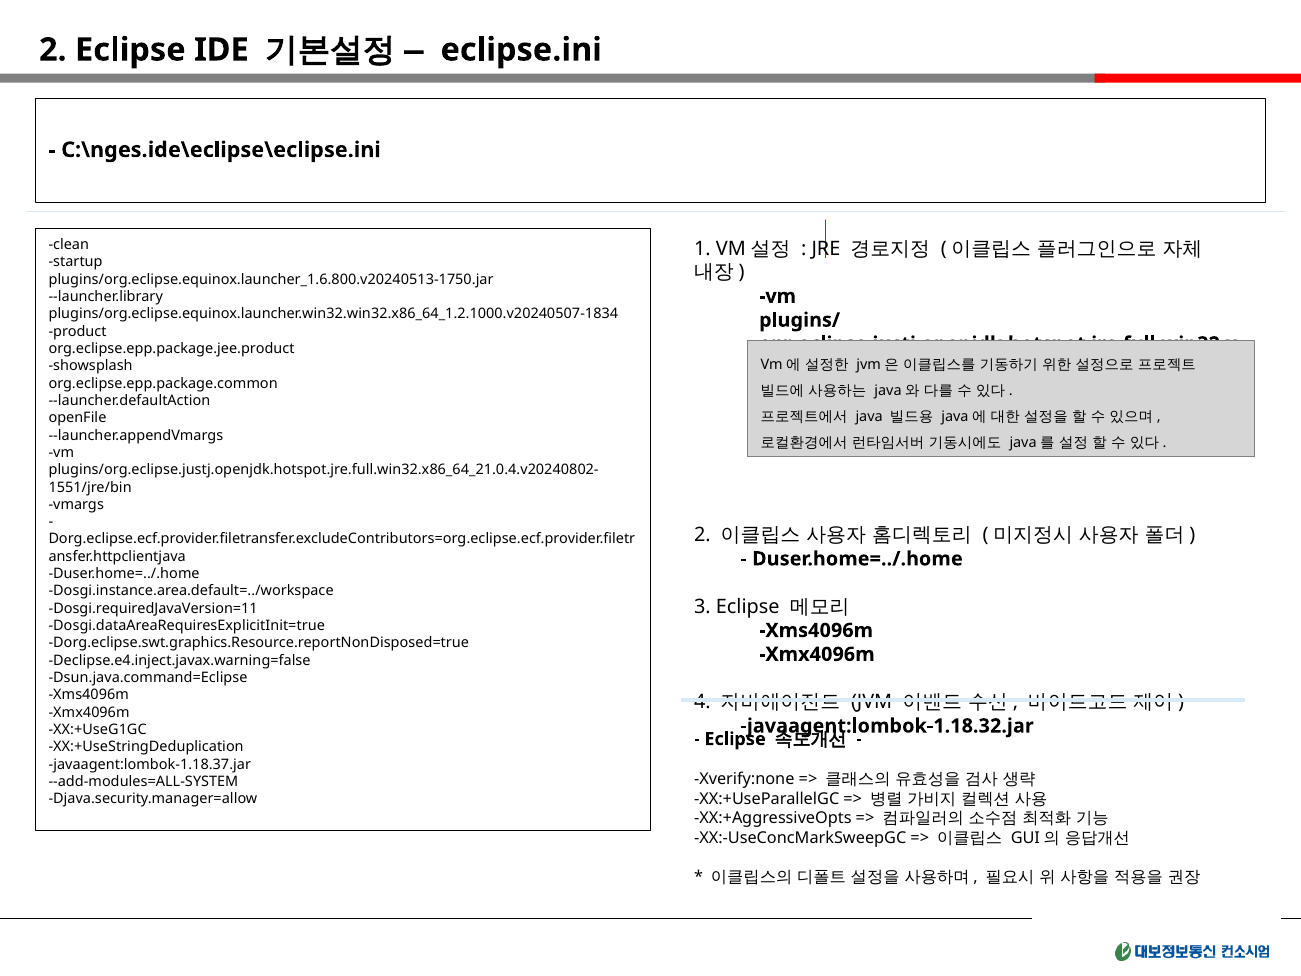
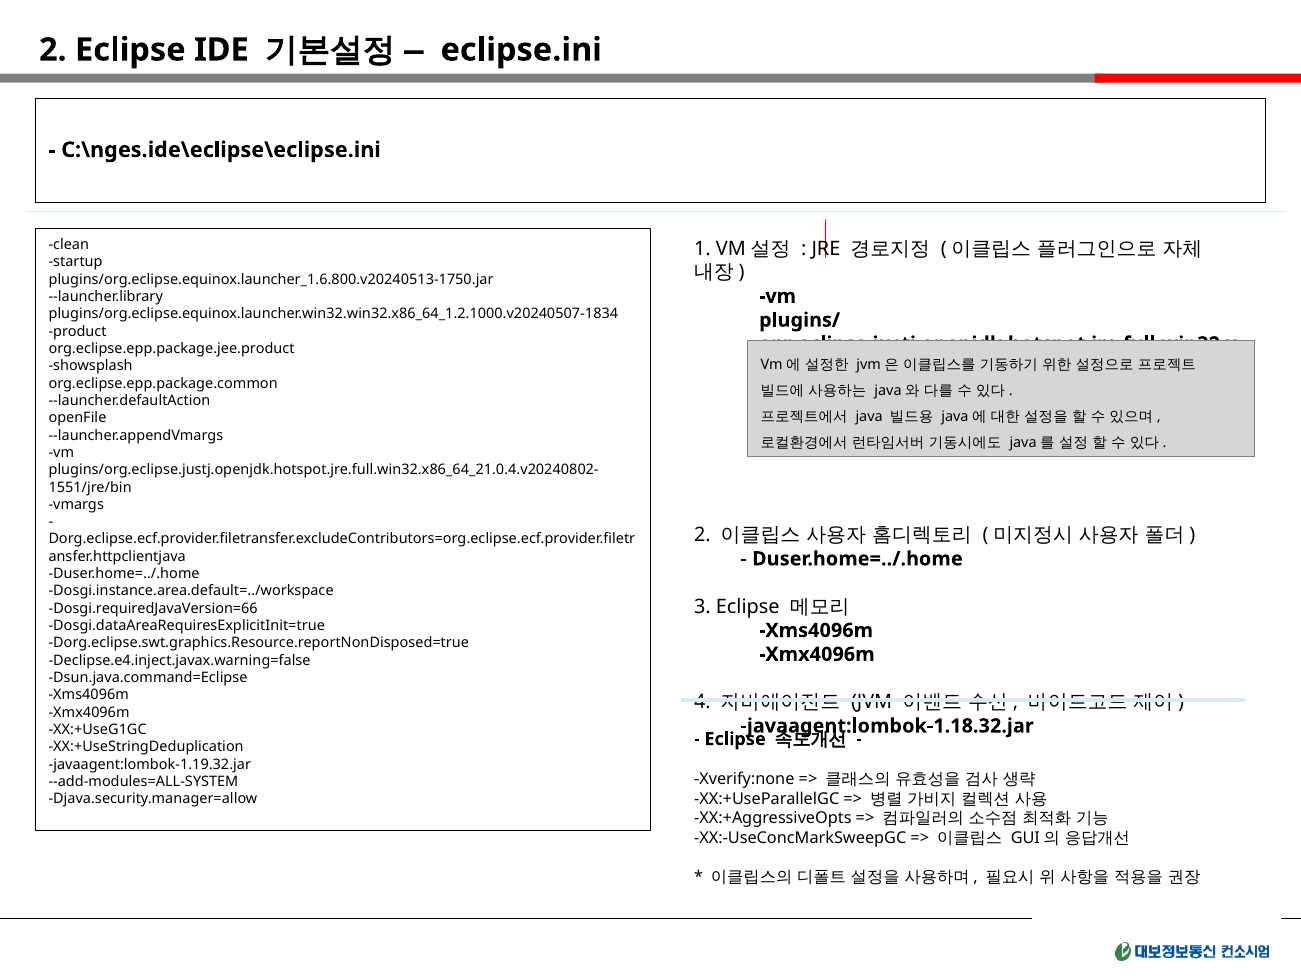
Dosgi.requiredJavaVersion=11: Dosgi.requiredJavaVersion=11 -> Dosgi.requiredJavaVersion=66
javaagent:lombok-1.18.37.jar: javaagent:lombok-1.18.37.jar -> javaagent:lombok-1.19.32.jar
